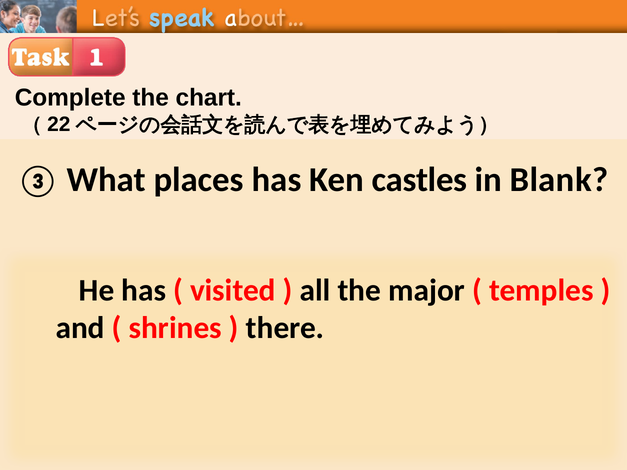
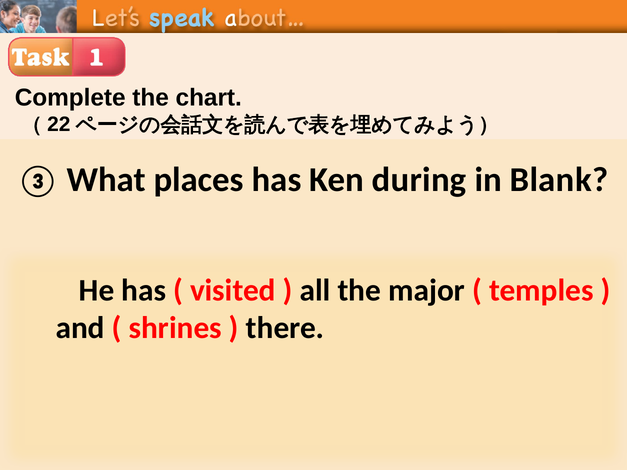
castles: castles -> during
